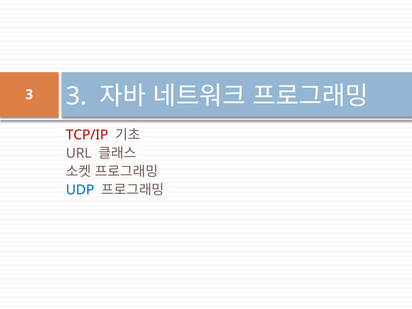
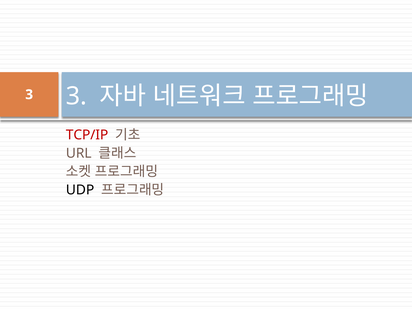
UDP colour: blue -> black
